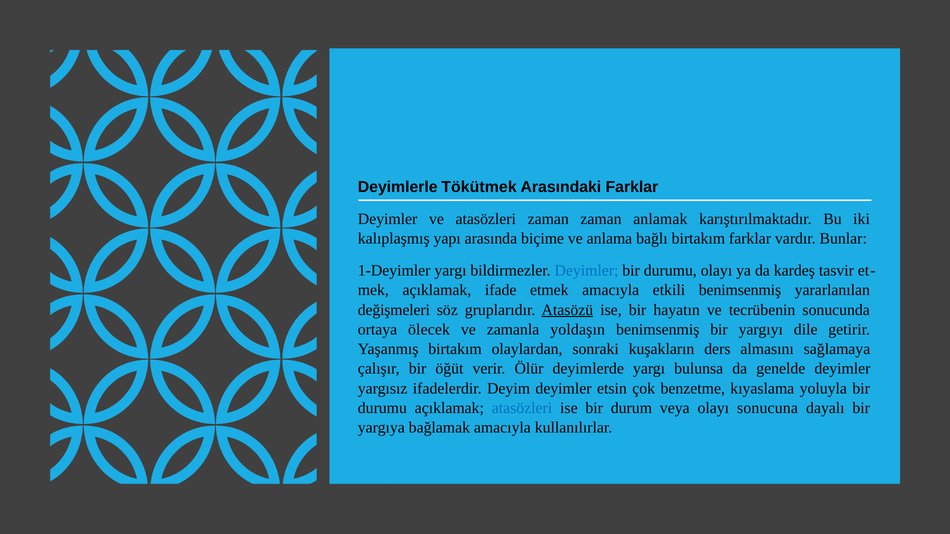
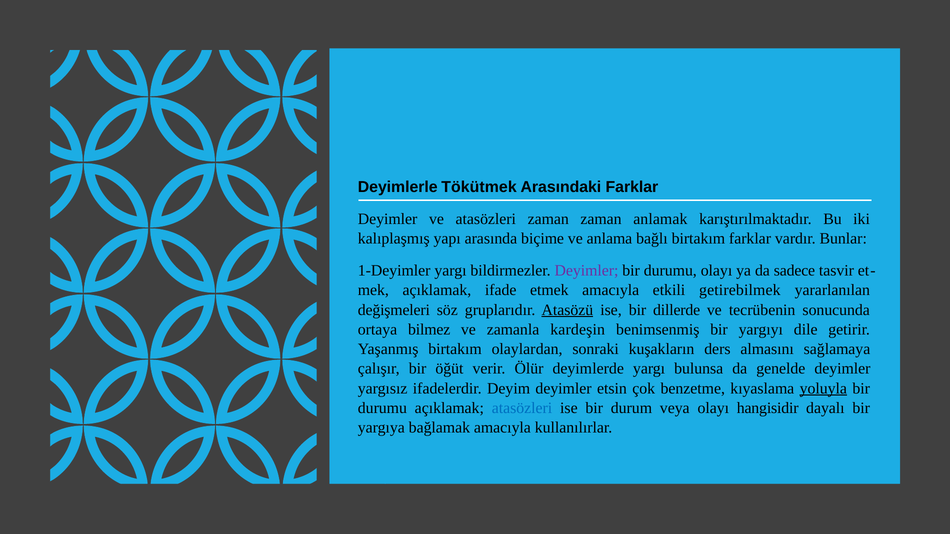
Deyimler at (586, 271) colour: blue -> purple
kardeş: kardeş -> sadece
etkili benimsenmiş: benimsenmiş -> getirebilmek
hayatın: hayatın -> dillerde
ölecek: ölecek -> bilmez
yoldaşın: yoldaşın -> kardeşin
yoluyla underline: none -> present
sonucuna: sonucuna -> hangisidir
